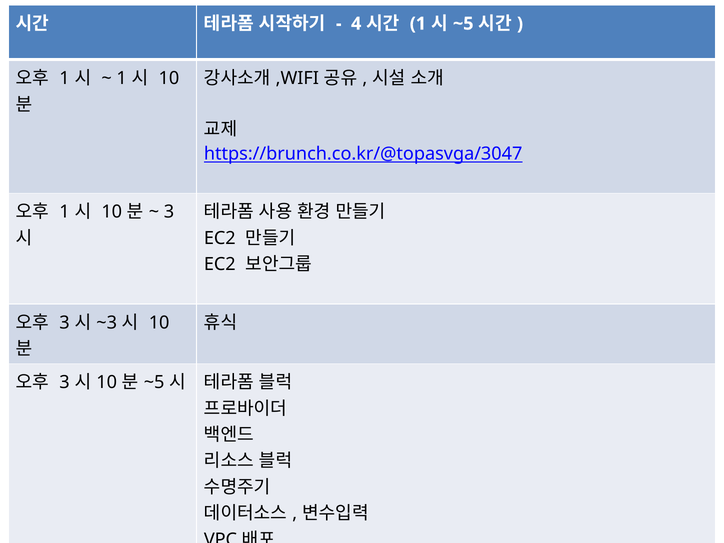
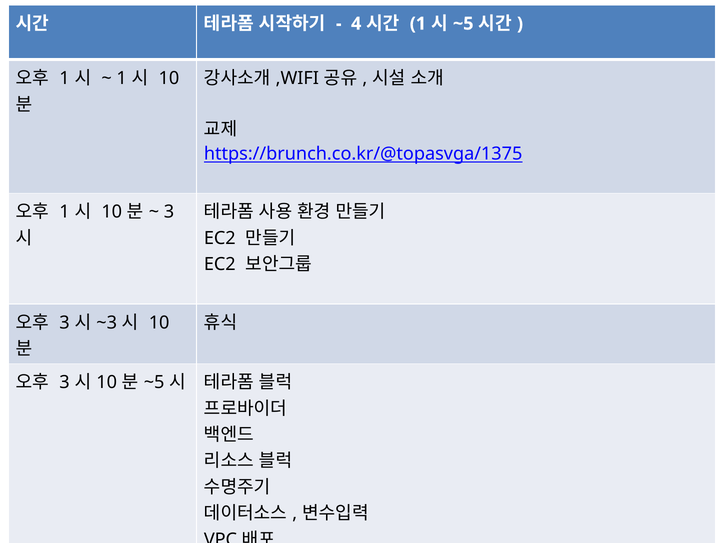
https://brunch.co.kr/@topasvga/3047: https://brunch.co.kr/@topasvga/3047 -> https://brunch.co.kr/@topasvga/1375
